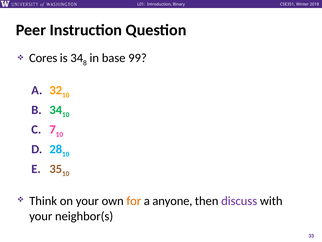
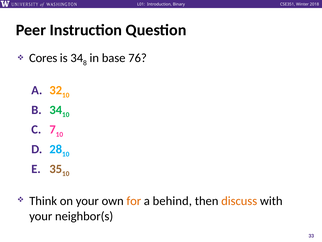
99: 99 -> 76
anyone: anyone -> behind
discuss colour: purple -> orange
